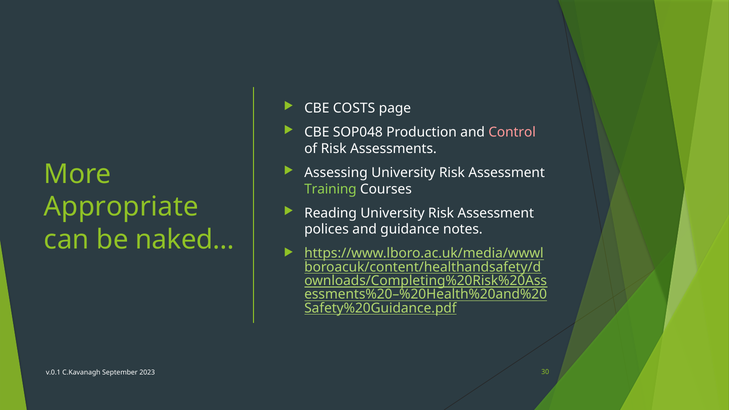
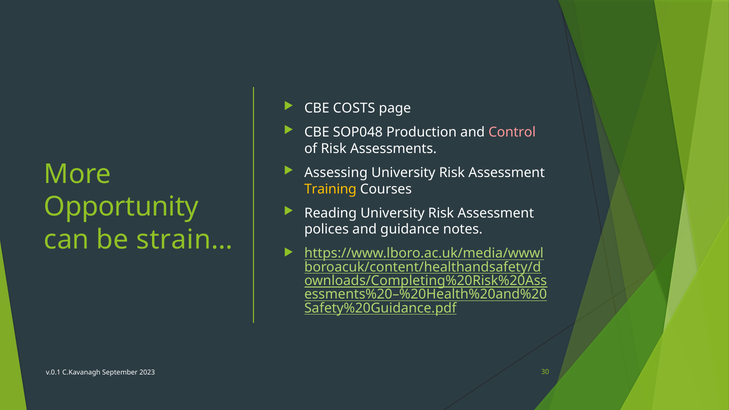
Training colour: light green -> yellow
Appropriate: Appropriate -> Opportunity
naked…: naked… -> strain…
